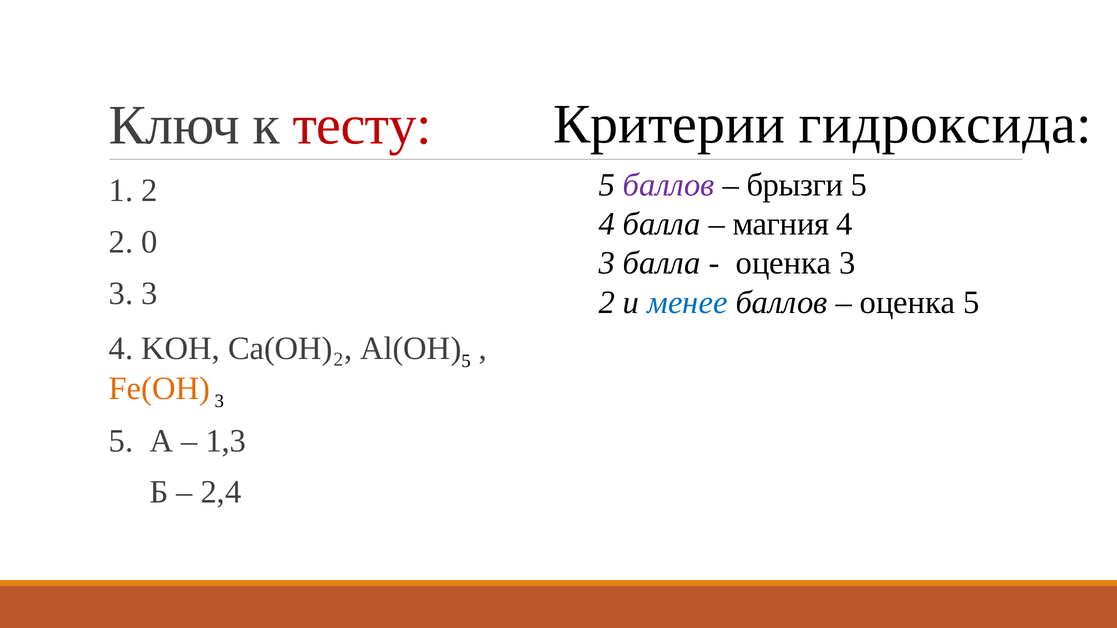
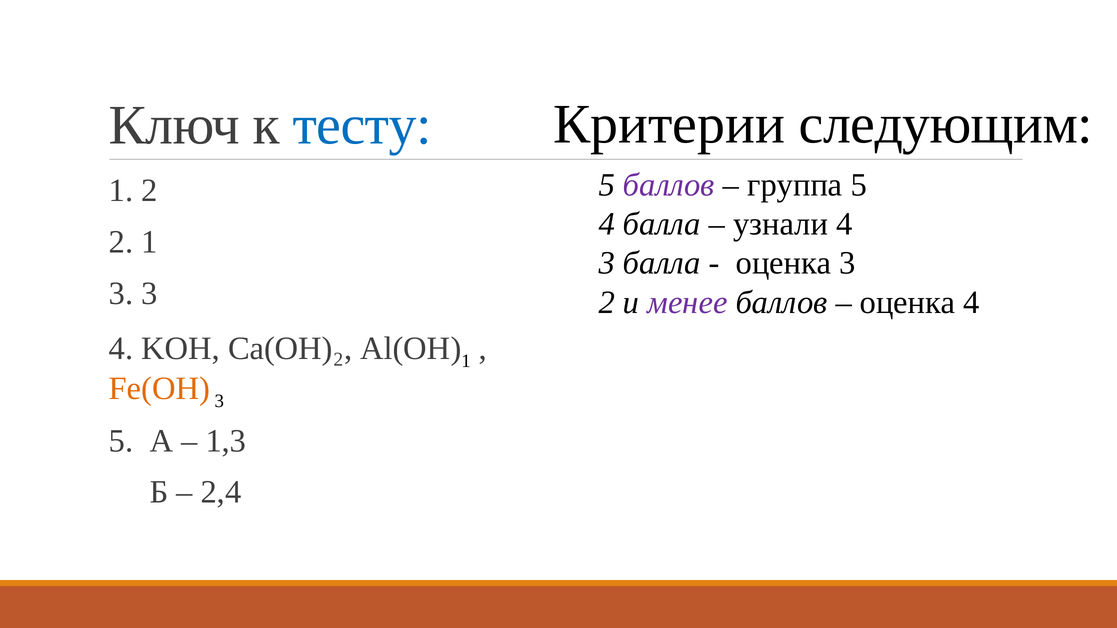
гидроксида: гидроксида -> следующим
тесту colour: red -> blue
брызги: брызги -> группа
магния: магния -> узнали
2 0: 0 -> 1
менее colour: blue -> purple
оценка 5: 5 -> 4
5 at (466, 361): 5 -> 1
